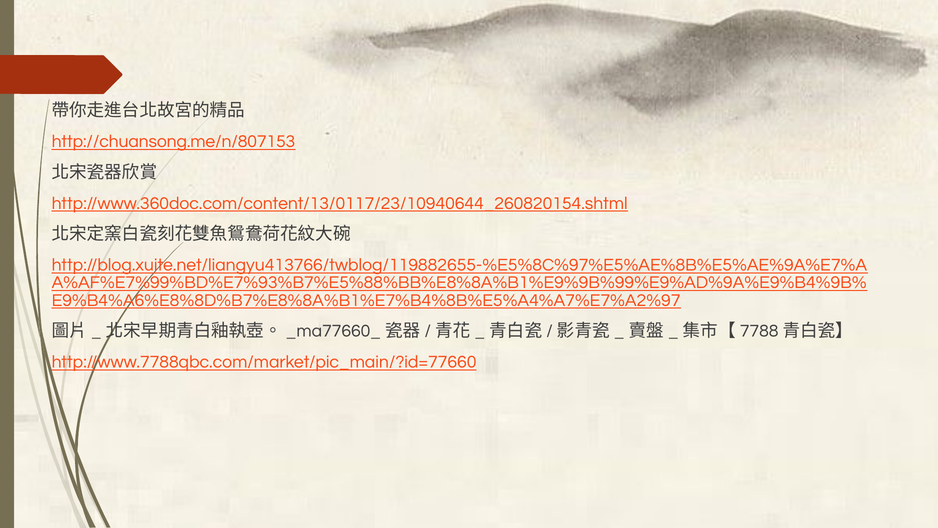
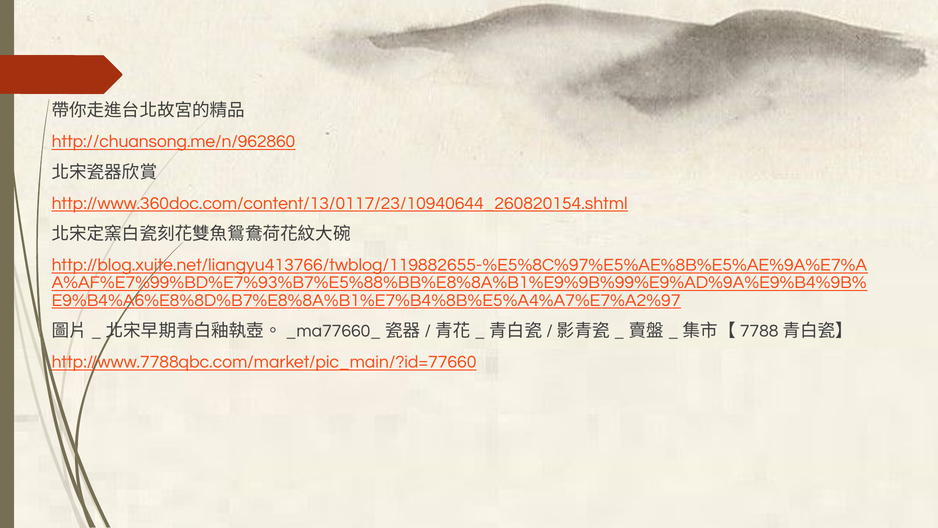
http://chuansong.me/n/807153: http://chuansong.me/n/807153 -> http://chuansong.me/n/962860
